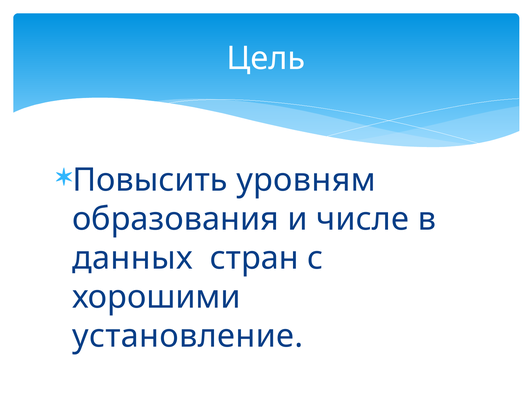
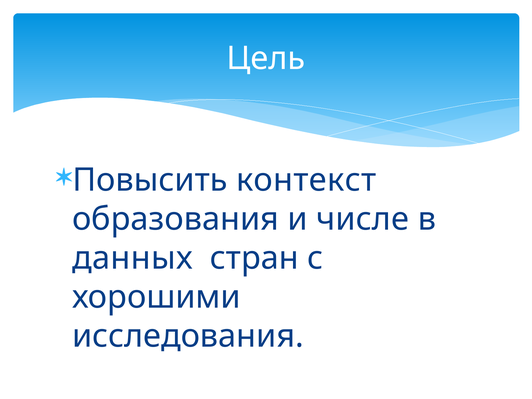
уровням: уровням -> контекст
установление: установление -> исследования
